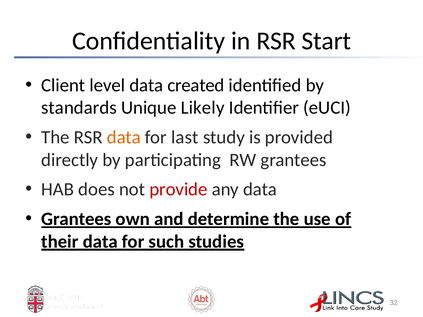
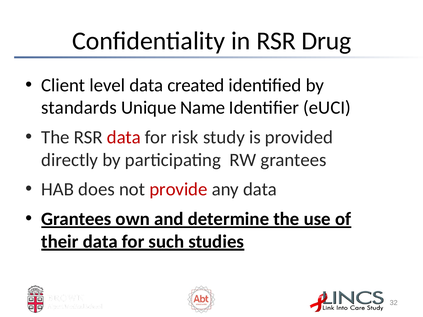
Start: Start -> Drug
Likely: Likely -> Name
data at (124, 137) colour: orange -> red
last: last -> risk
